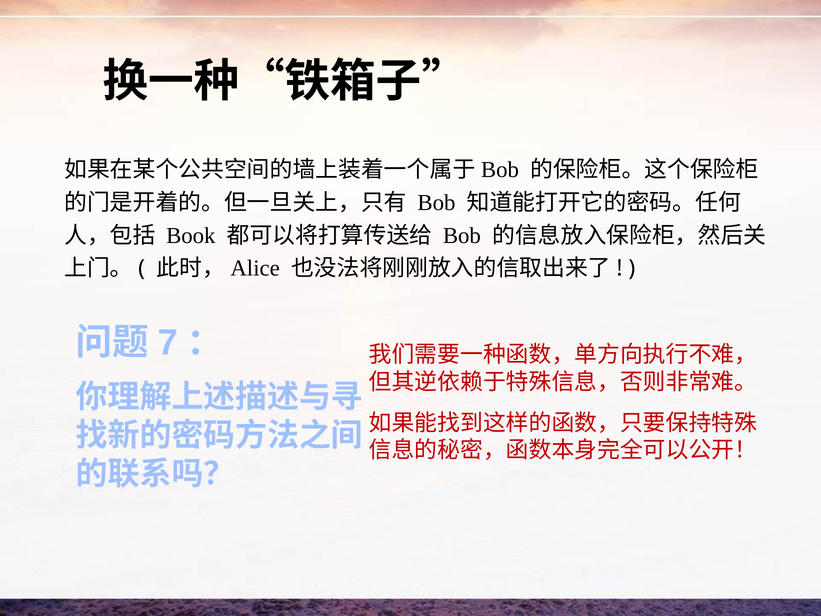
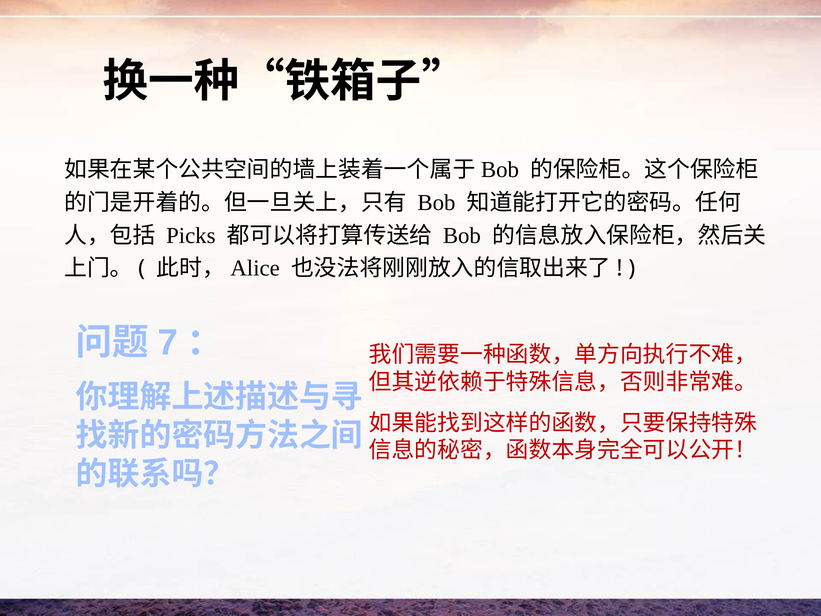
Book: Book -> Picks
